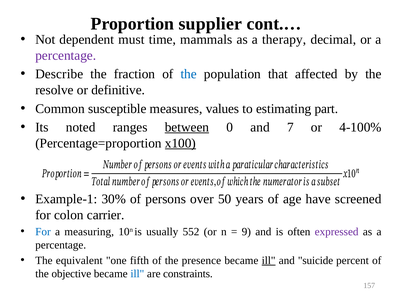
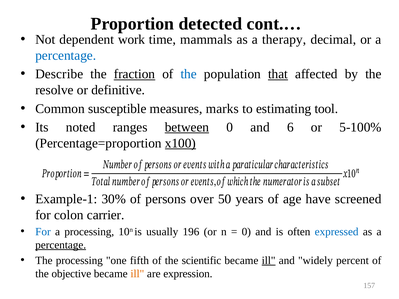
supplier: supplier -> detected
must: must -> work
percentage at (66, 56) colour: purple -> blue
fraction underline: none -> present
that underline: none -> present
values: values -> marks
part: part -> tool
7: 7 -> 6
4-100%: 4-100% -> 5-100%
a measuring: measuring -> processing
552: 552 -> 196
9 at (246, 232): 9 -> 0
expressed colour: purple -> blue
percentage at (61, 245) underline: none -> present
The equivalent: equivalent -> processing
presence: presence -> scientific
suicide: suicide -> widely
ill at (137, 274) colour: blue -> orange
constraints: constraints -> expression
